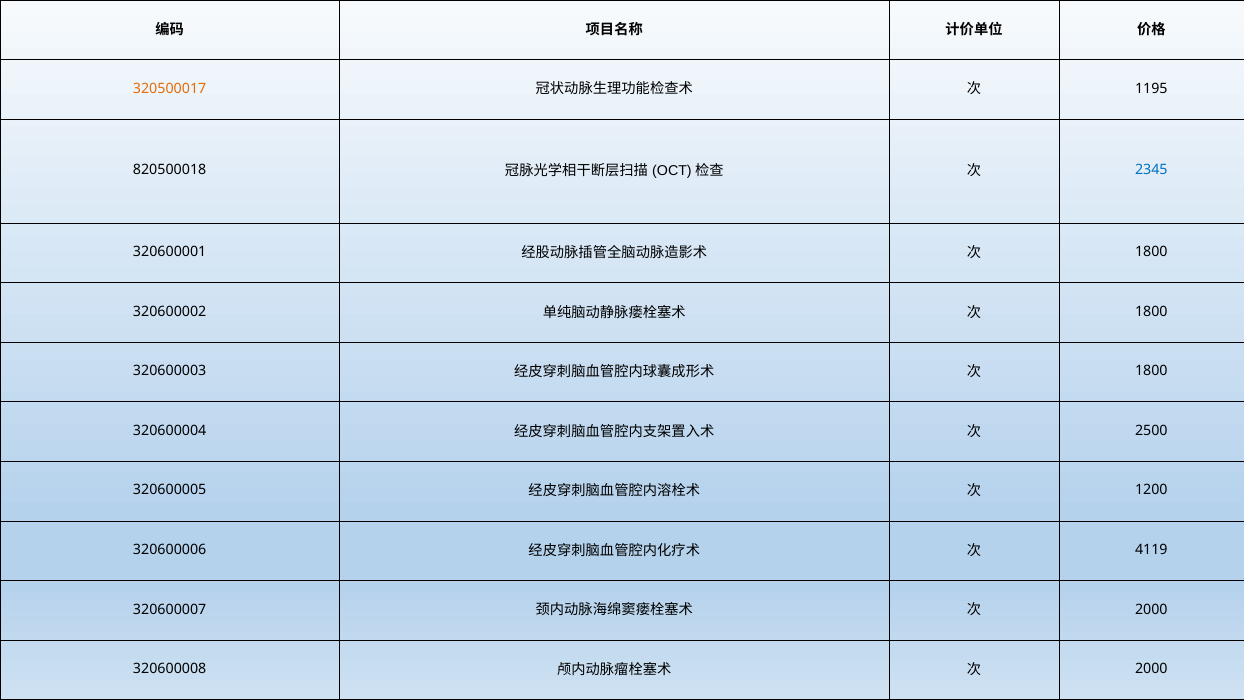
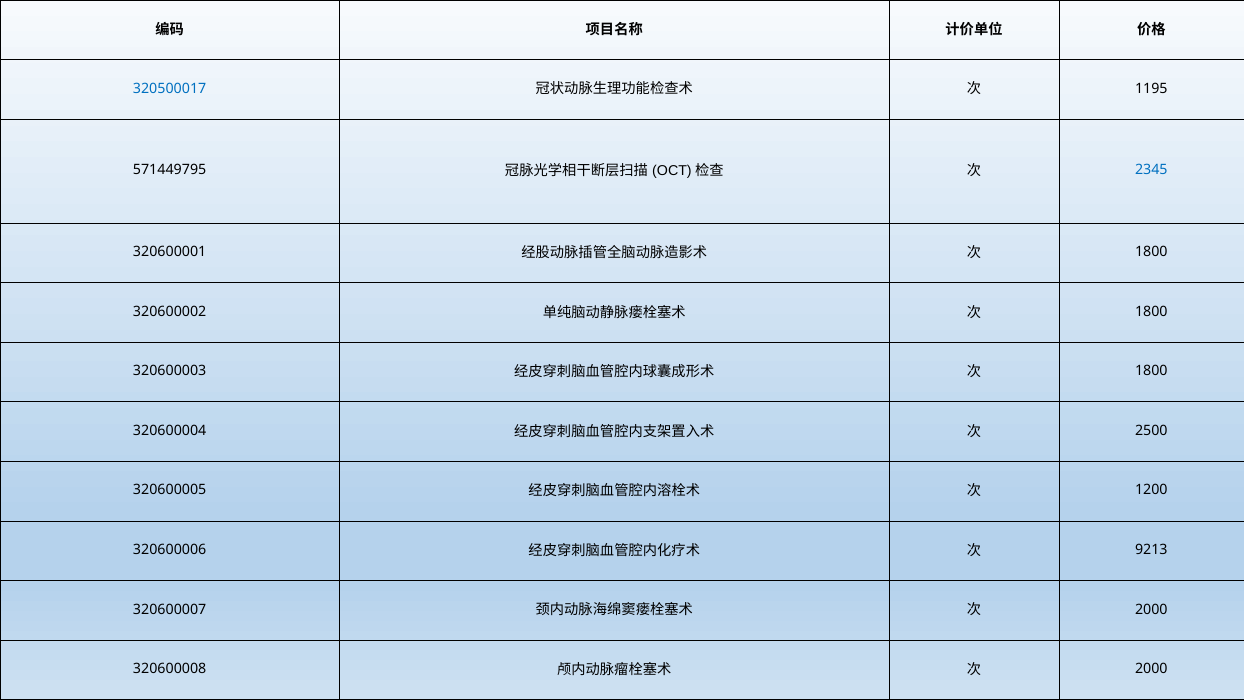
320500017 colour: orange -> blue
820500018: 820500018 -> 571449795
4119: 4119 -> 9213
